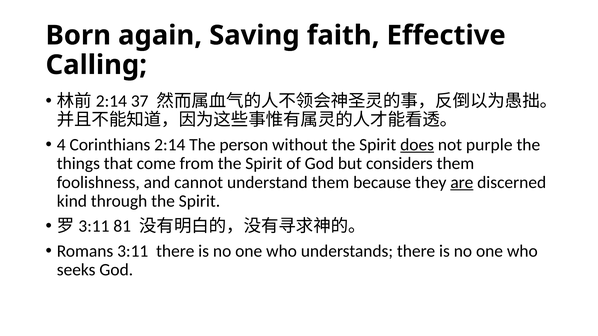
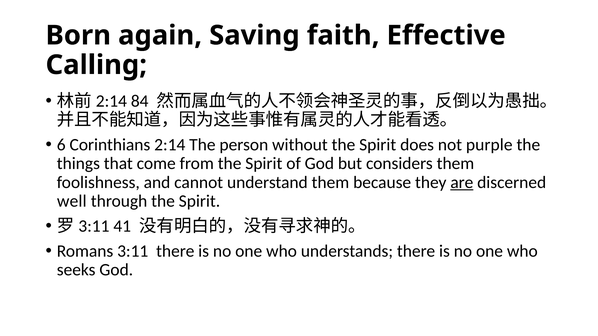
37: 37 -> 84
4: 4 -> 6
does underline: present -> none
kind: kind -> well
81: 81 -> 41
